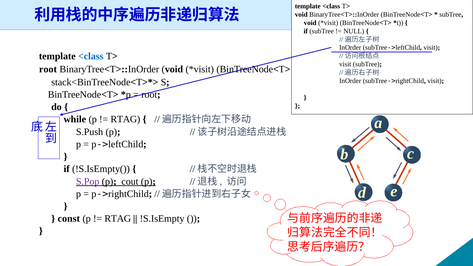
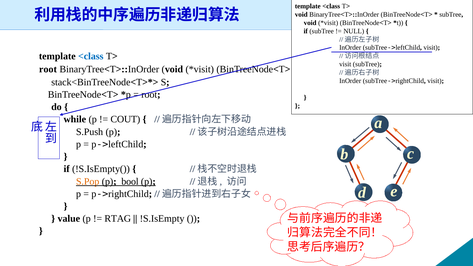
RTAG at (125, 119): RTAG -> COUT
S.Pop colour: purple -> orange
cout: cout -> bool
const: const -> value
